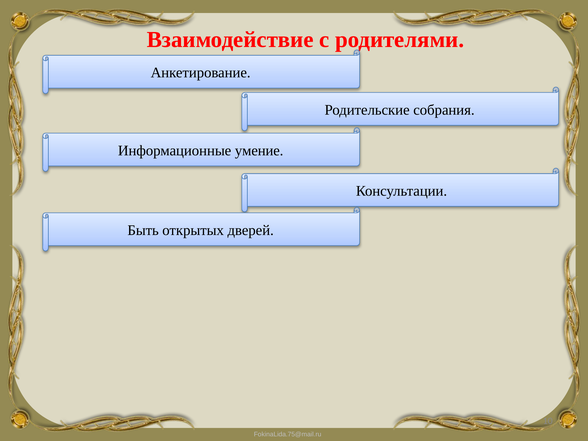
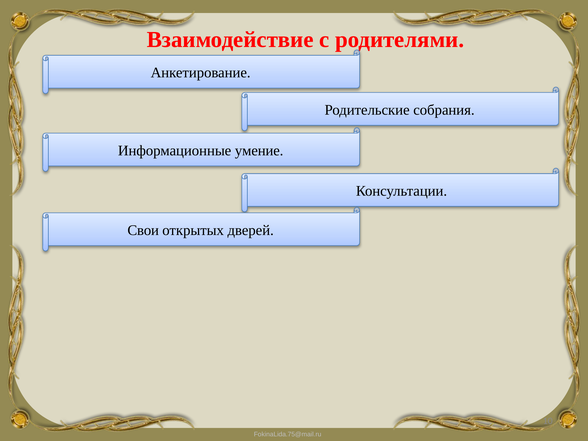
Быть: Быть -> Свои
